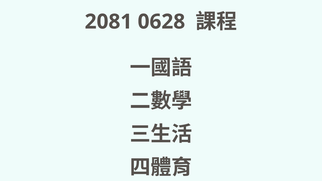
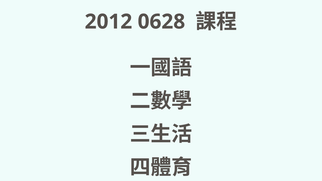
2081: 2081 -> 2012
